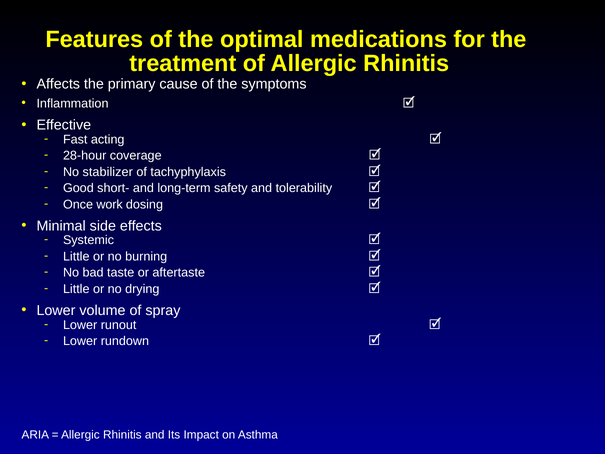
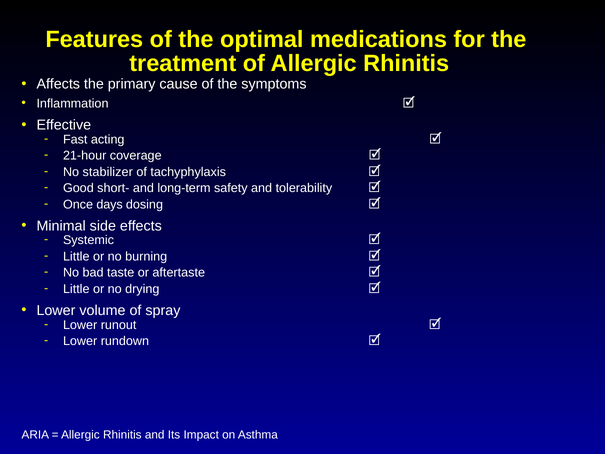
28-hour: 28-hour -> 21-hour
work: work -> days
